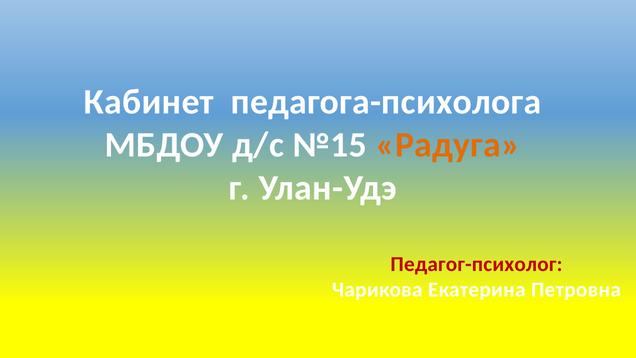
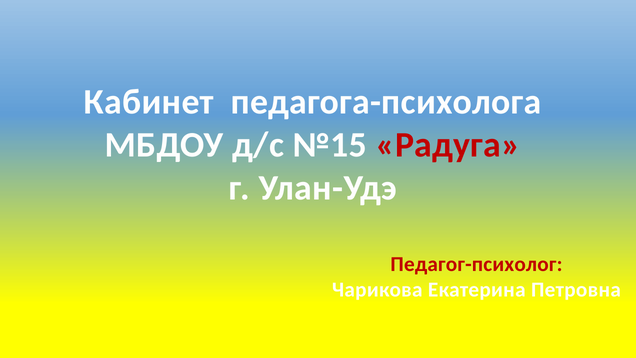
Радуга colour: orange -> red
